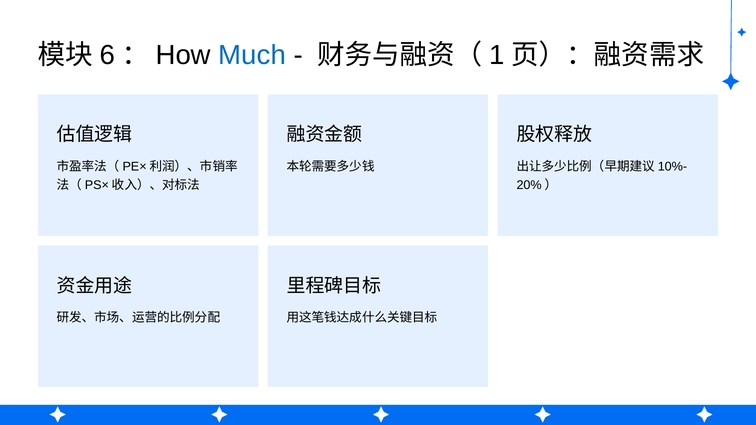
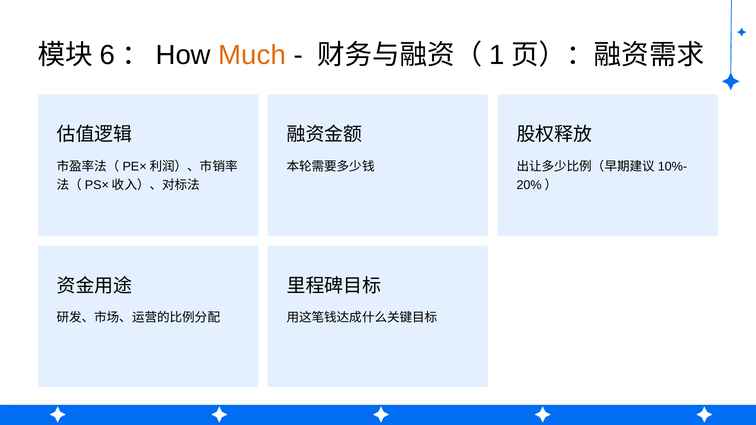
Much colour: blue -> orange
